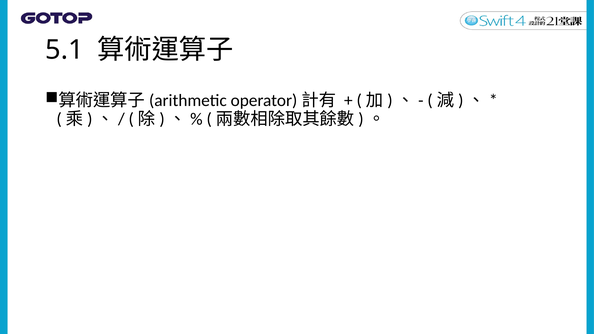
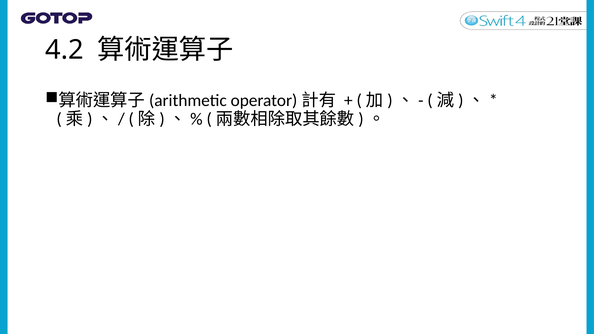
5.1: 5.1 -> 4.2
